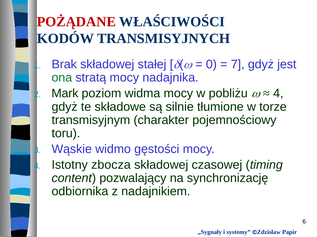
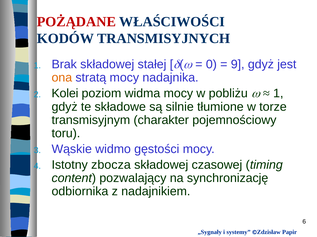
7: 7 -> 9
ona colour: green -> orange
Mark: Mark -> Kolei
4 at (278, 94): 4 -> 1
